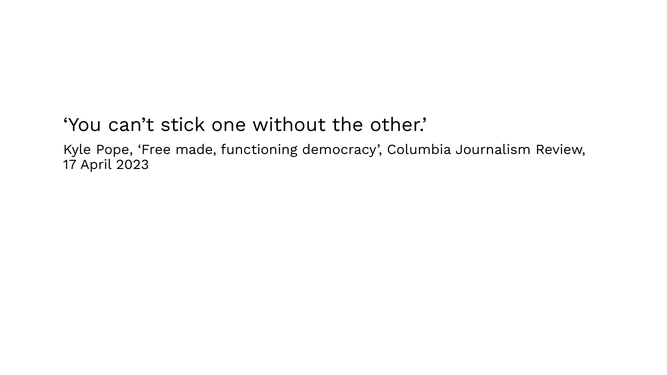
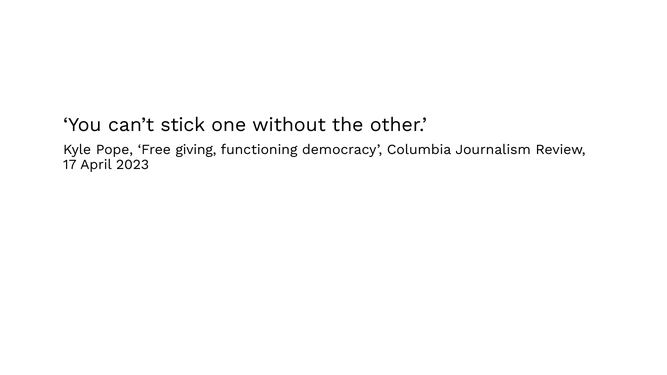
made: made -> giving
